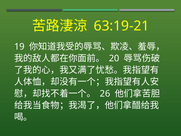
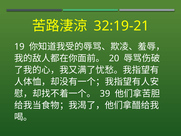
63:19-21: 63:19-21 -> 32:19-21
26: 26 -> 39
